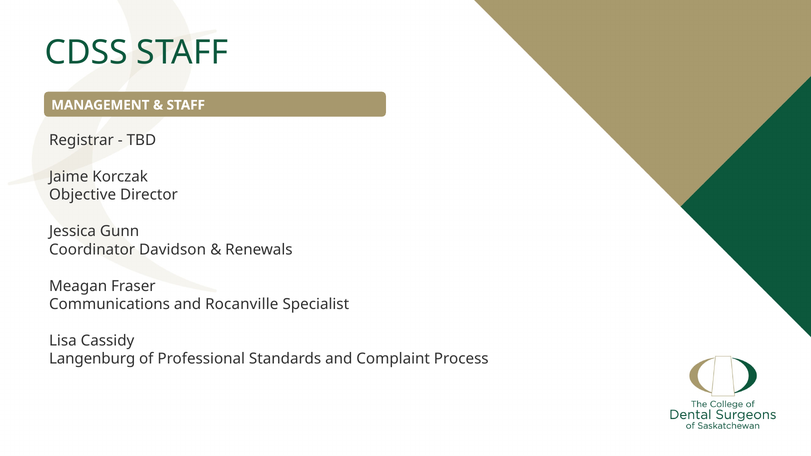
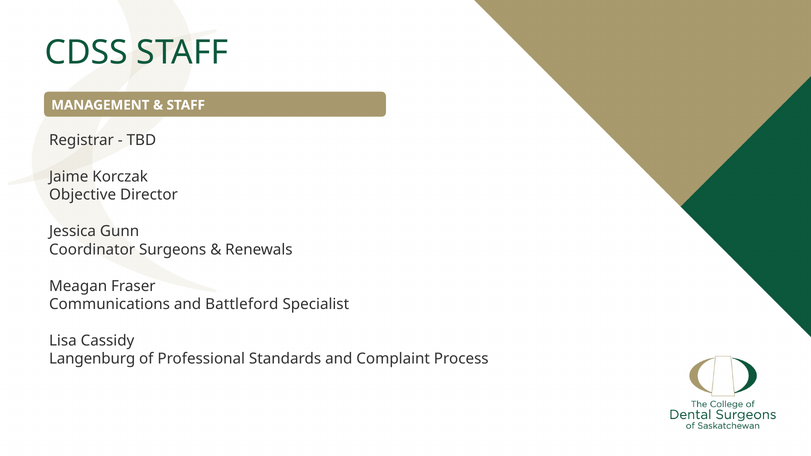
Davidson: Davidson -> Surgeons
Rocanville: Rocanville -> Battleford
